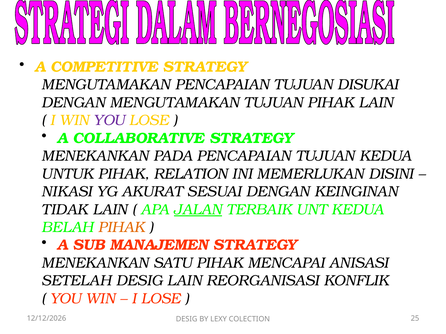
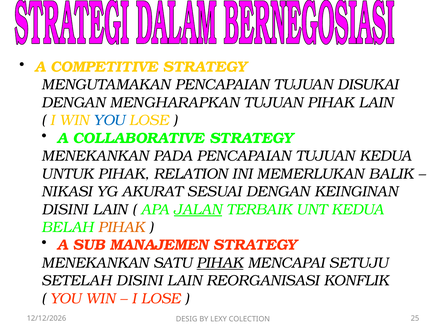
DENGAN MENGUTAMAKAN: MENGUTAMAKAN -> MENGHARAPKAN
YOU at (109, 121) colour: purple -> blue
DISINI: DISINI -> BALIK
TIDAK at (65, 210): TIDAK -> DISINI
PIHAK at (220, 263) underline: none -> present
ANISASI: ANISASI -> SETUJU
SETELAH DESIG: DESIG -> DISINI
